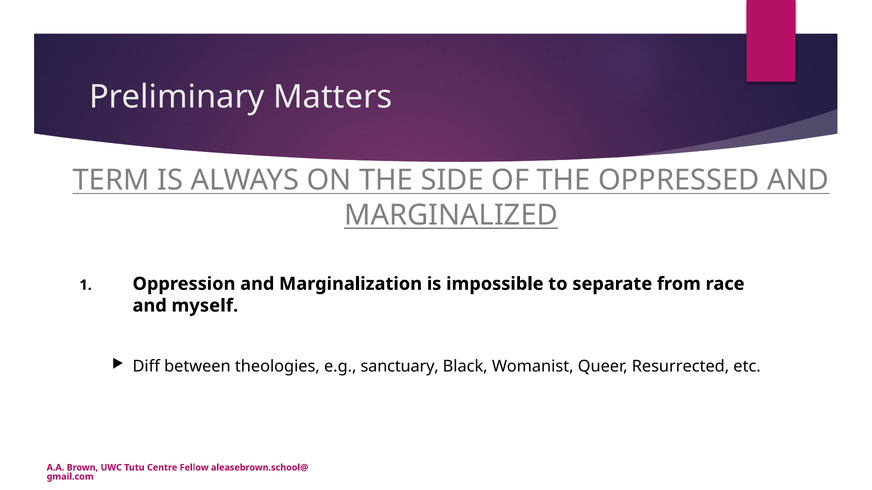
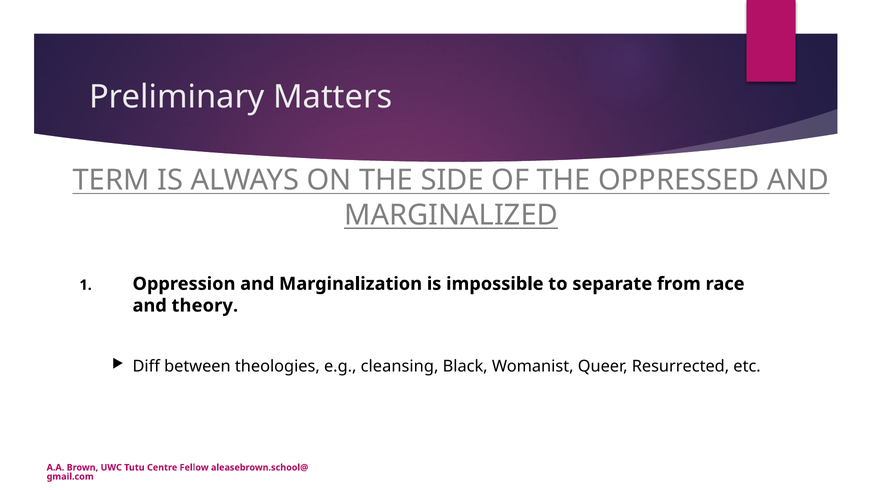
myself: myself -> theory
sanctuary: sanctuary -> cleansing
